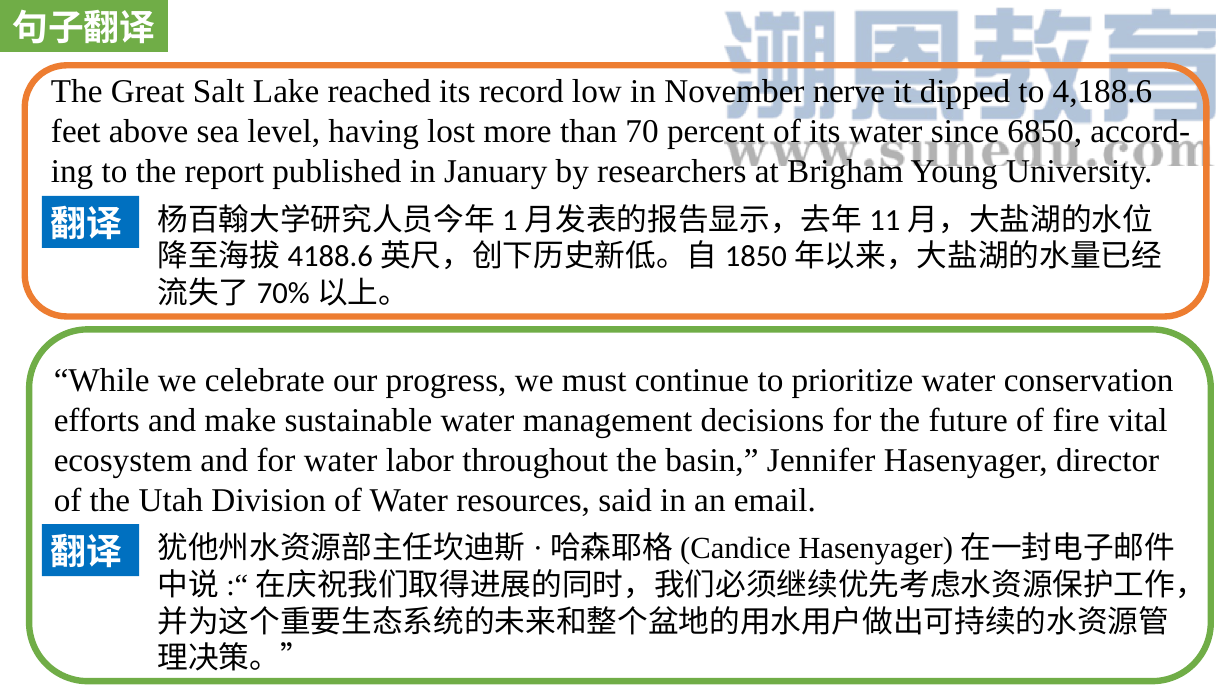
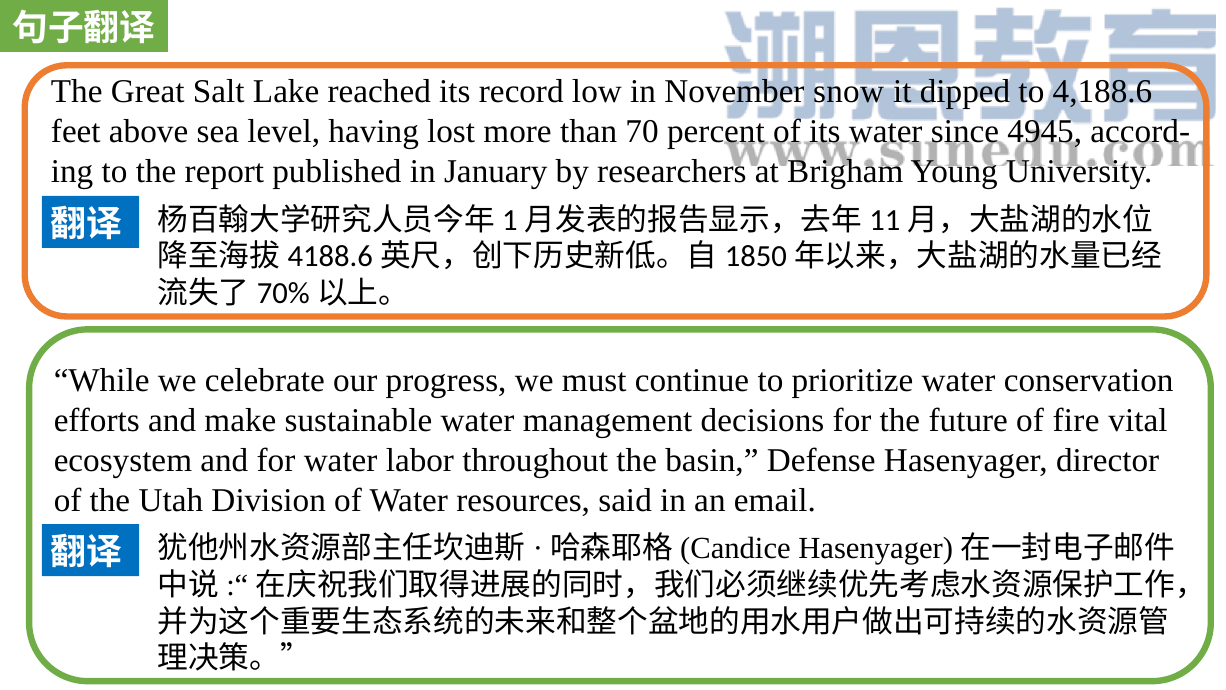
nerve: nerve -> snow
6850: 6850 -> 4945
Jennifer: Jennifer -> Defense
